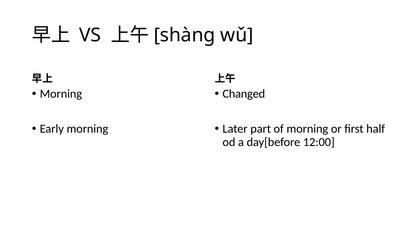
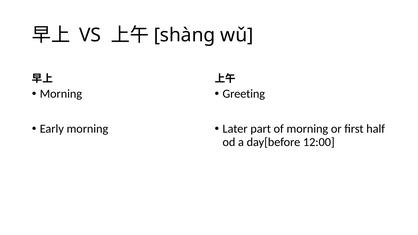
Changed: Changed -> Greeting
